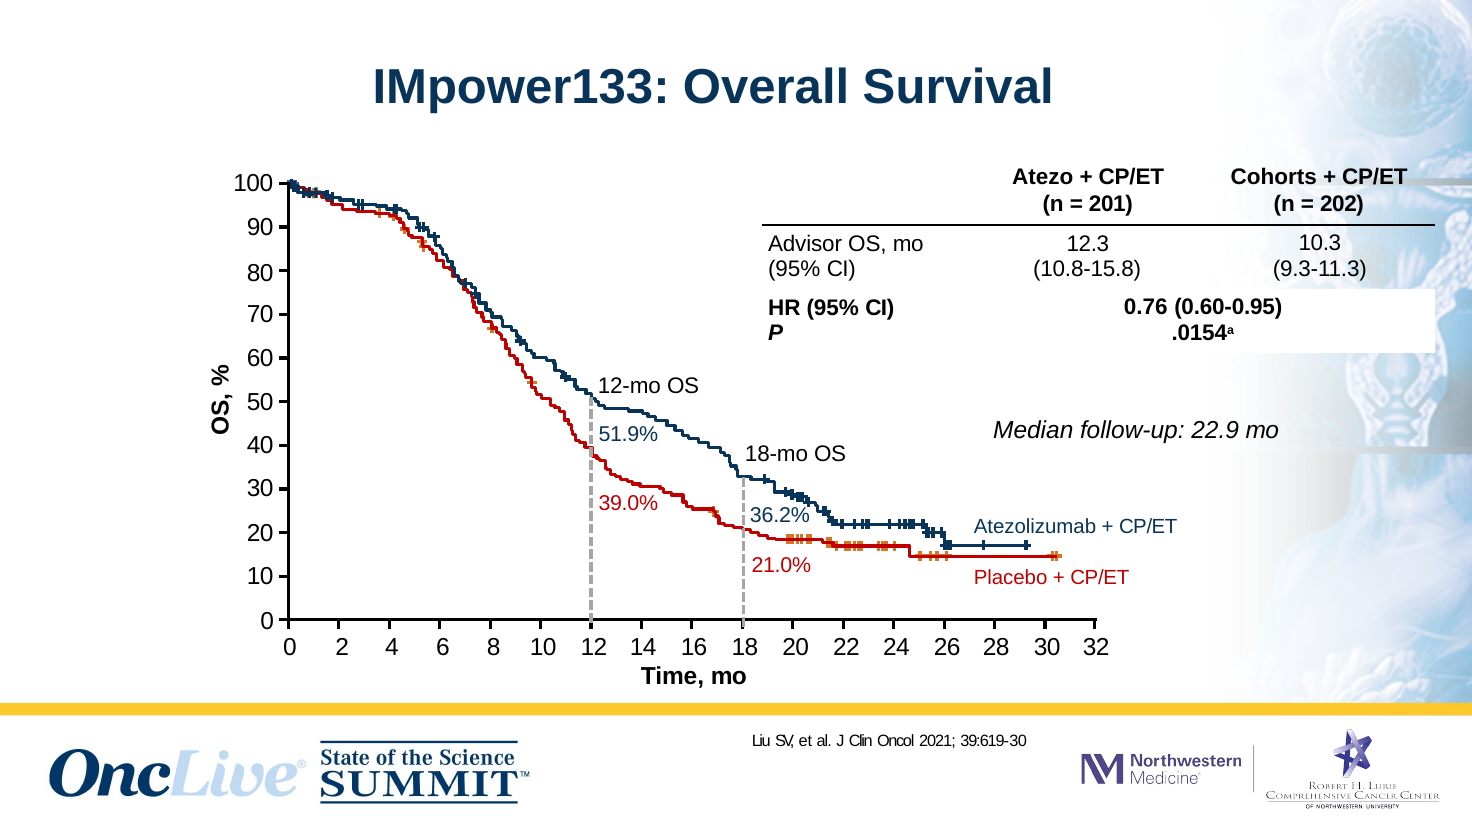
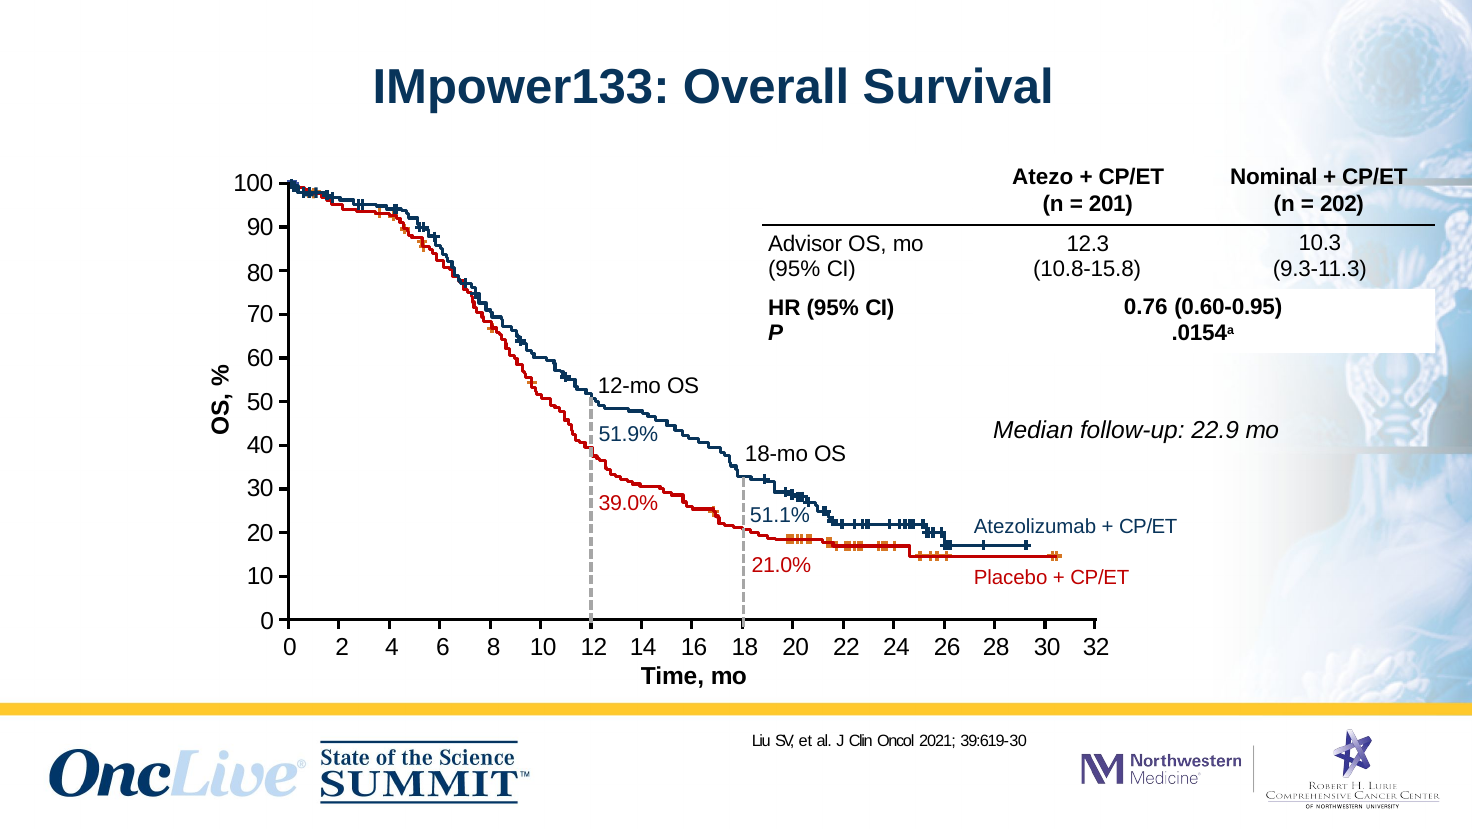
Cohorts: Cohorts -> Nominal
36.2%: 36.2% -> 51.1%
